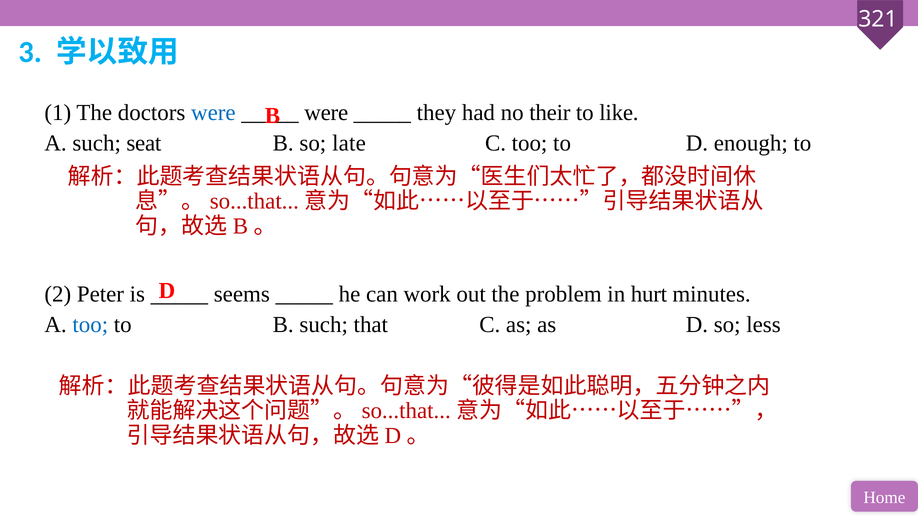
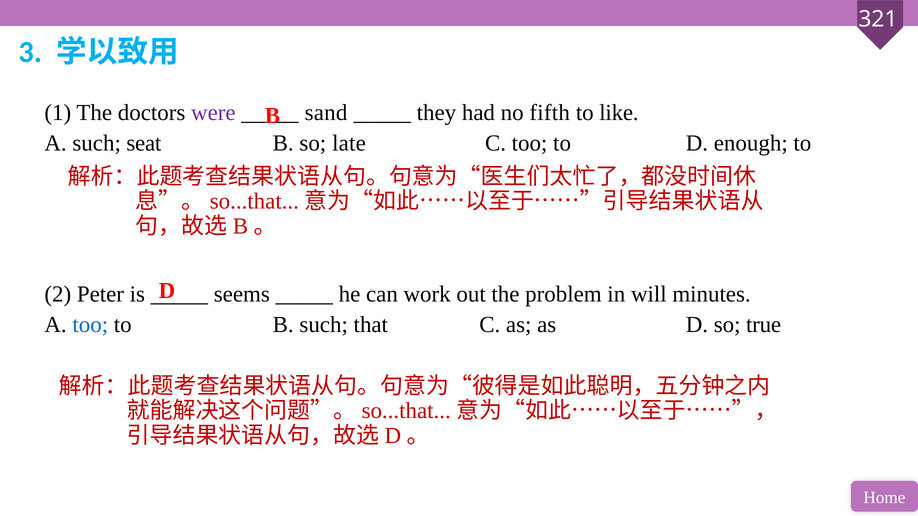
were at (213, 113) colour: blue -> purple
were at (326, 113): were -> sand
their: their -> fifth
hurt: hurt -> will
less: less -> true
